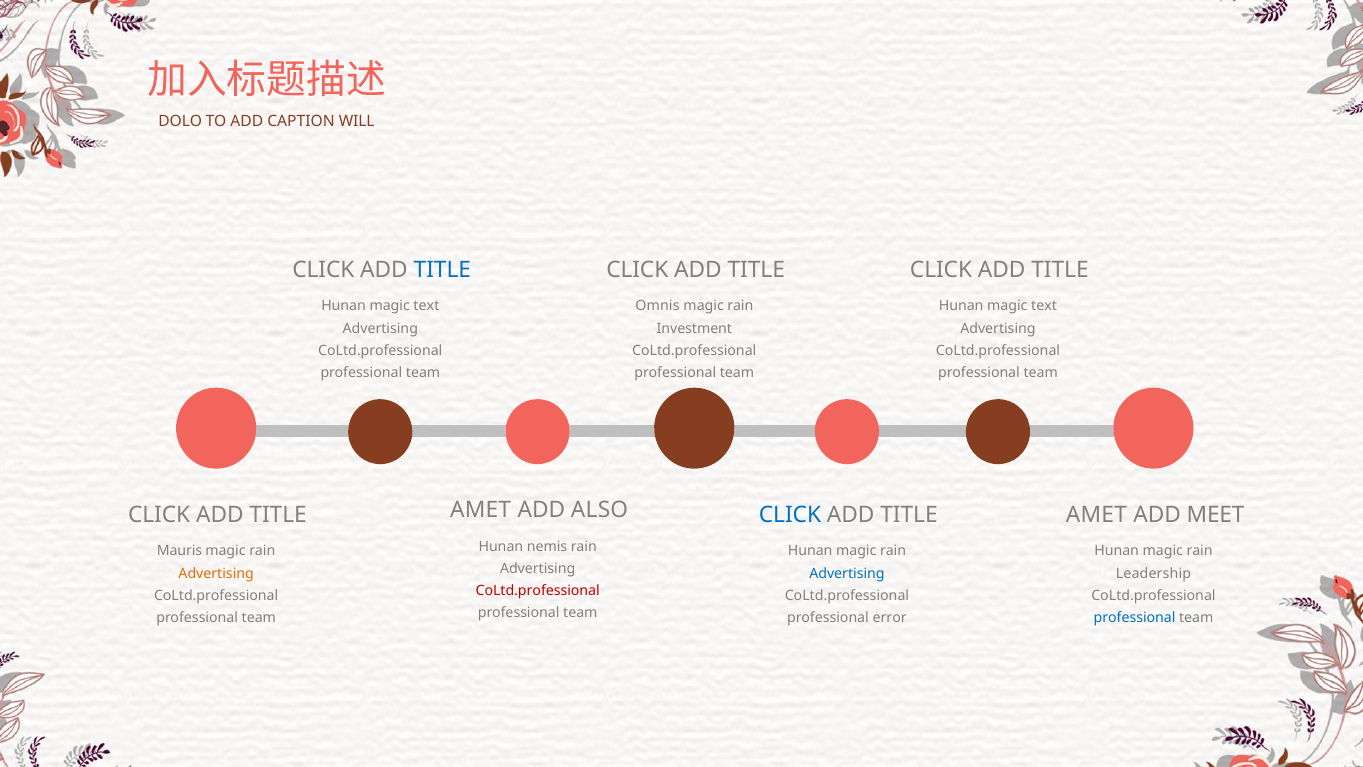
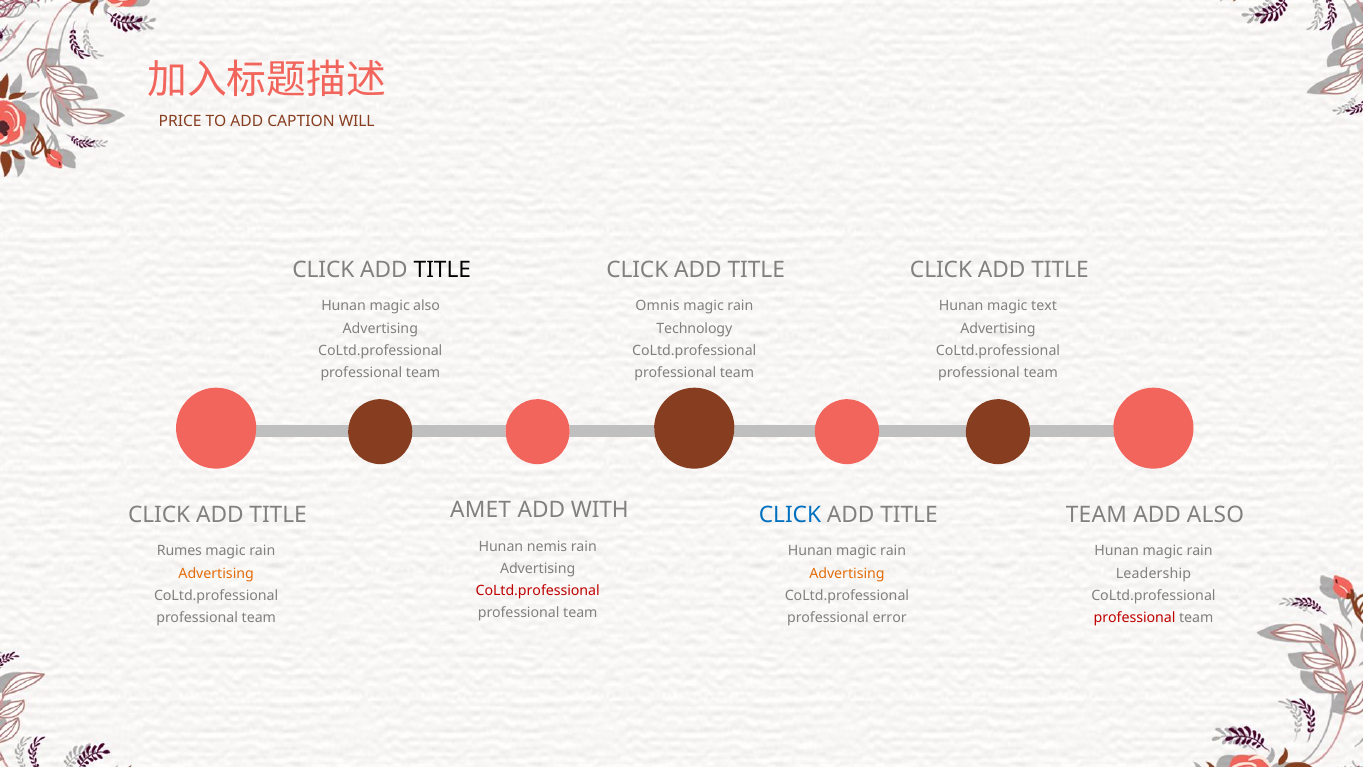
DOLO: DOLO -> PRICE
TITLE at (442, 270) colour: blue -> black
text at (426, 306): text -> also
Investment: Investment -> Technology
ALSO: ALSO -> WITH
AMET at (1096, 515): AMET -> TEAM
ADD MEET: MEET -> ALSO
Mauris: Mauris -> Rumes
Advertising at (847, 573) colour: blue -> orange
professional at (1135, 618) colour: blue -> red
